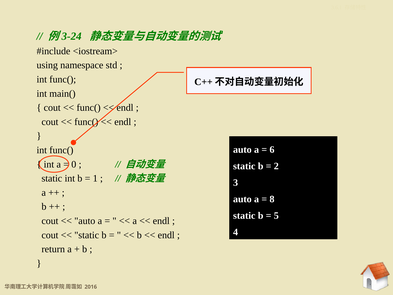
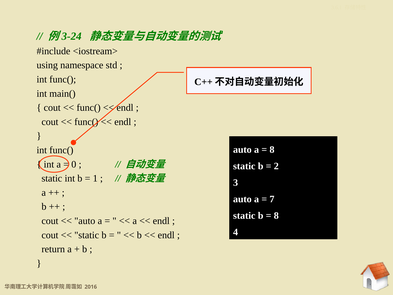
6 at (272, 149): 6 -> 8
8: 8 -> 7
5 at (276, 215): 5 -> 8
